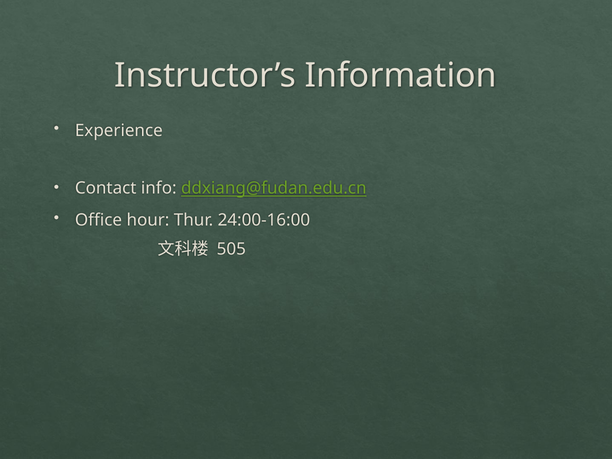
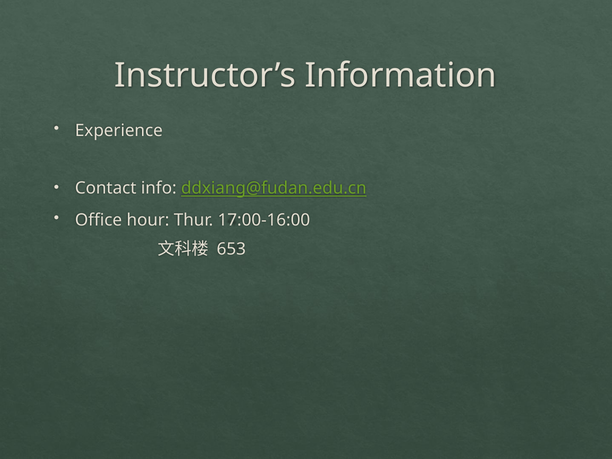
24:00-16:00: 24:00-16:00 -> 17:00-16:00
505: 505 -> 653
